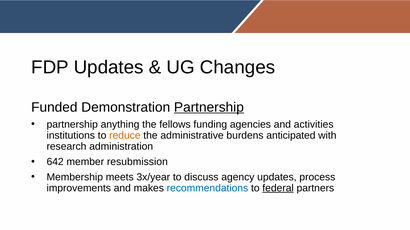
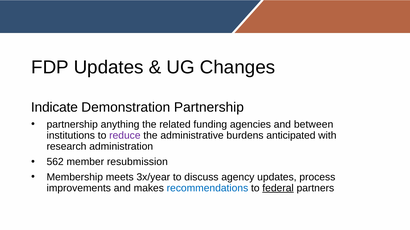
Funded: Funded -> Indicate
Partnership at (209, 107) underline: present -> none
fellows: fellows -> related
activities: activities -> between
reduce colour: orange -> purple
642: 642 -> 562
